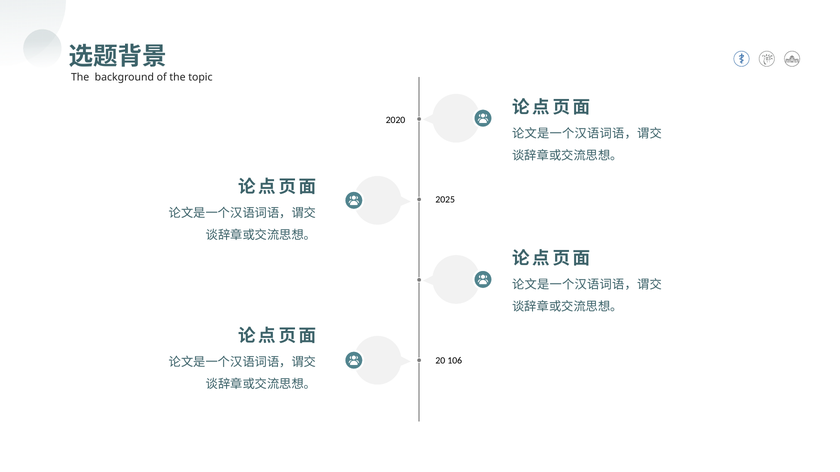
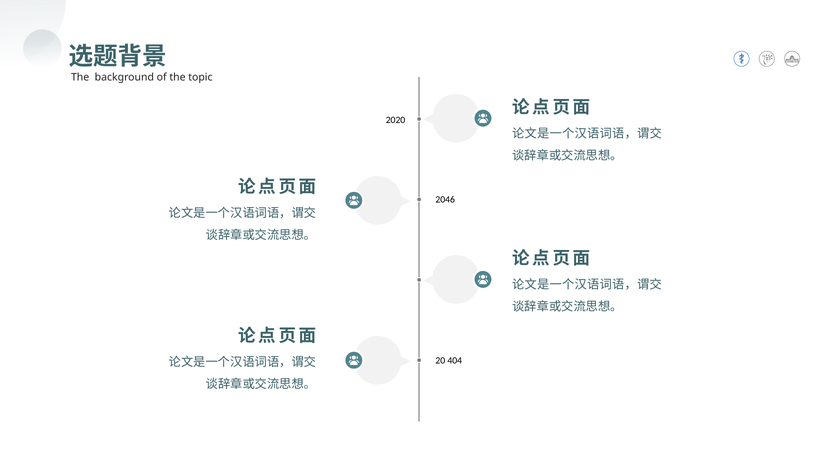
2025: 2025 -> 2046
106: 106 -> 404
